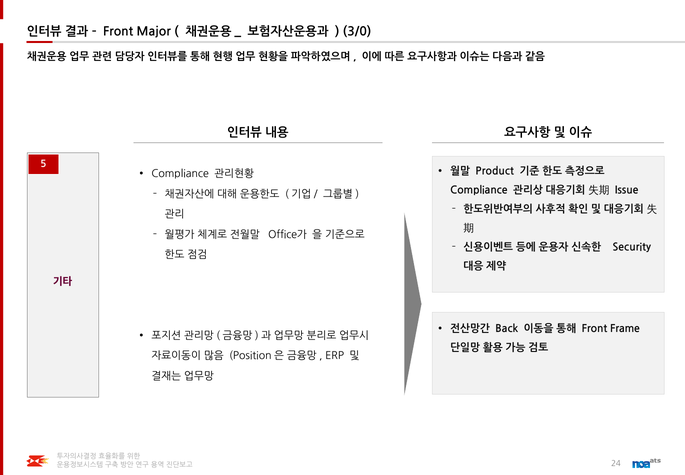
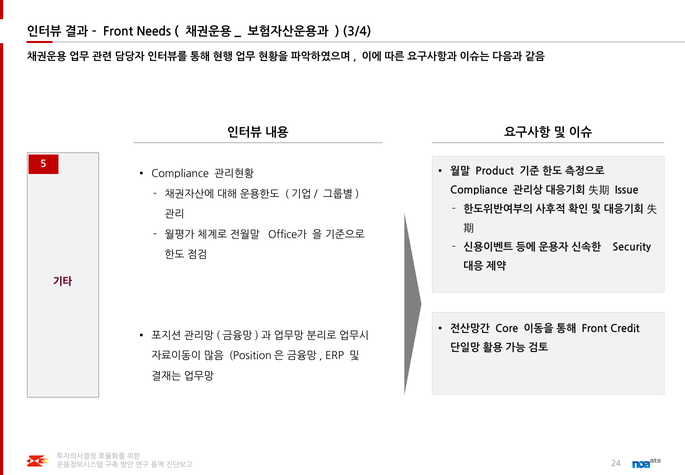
Major: Major -> Needs
3/0: 3/0 -> 3/4
Back: Back -> Core
Frame: Frame -> Credit
